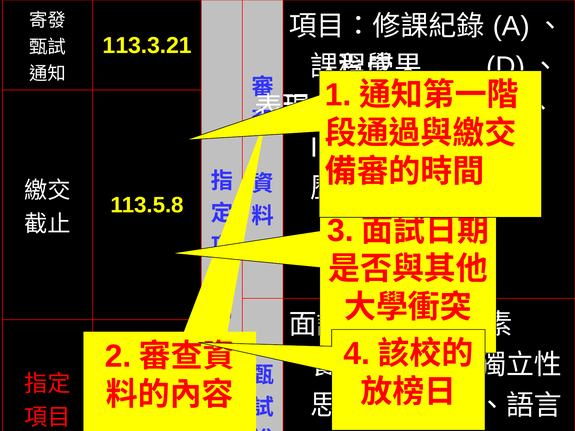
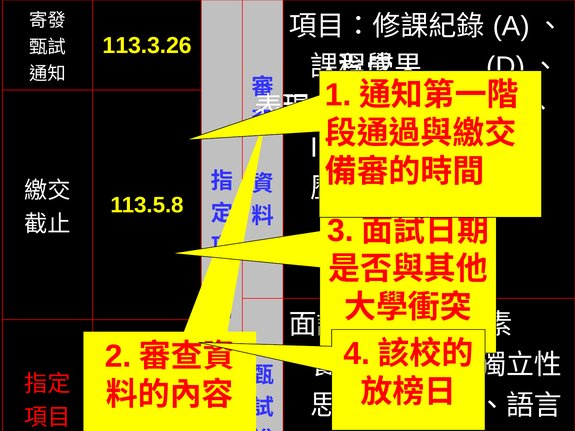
113.3.21: 113.3.21 -> 113.3.26
